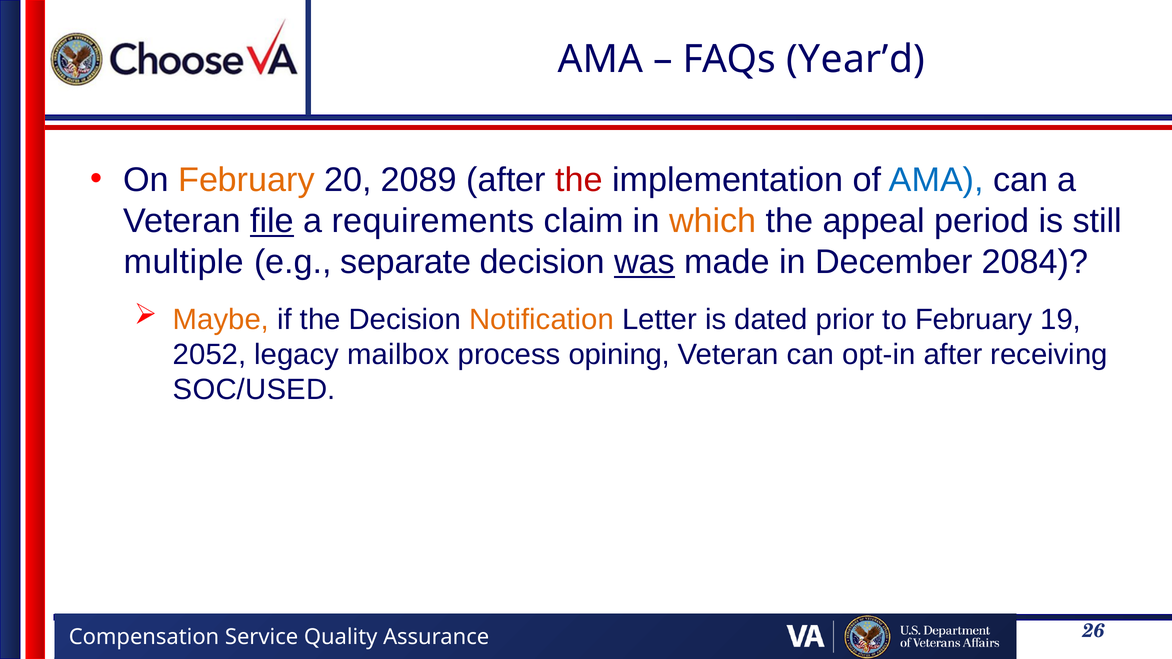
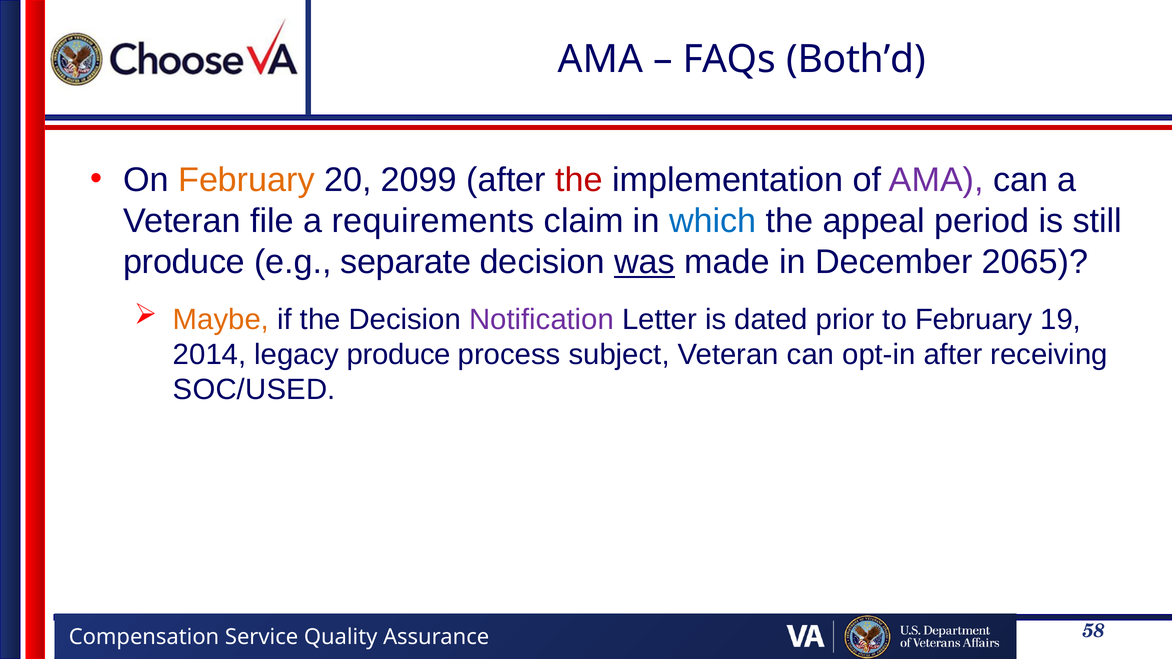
Year’d: Year’d -> Both’d
2089: 2089 -> 2099
AMA at (936, 180) colour: blue -> purple
file underline: present -> none
which colour: orange -> blue
multiple at (184, 262): multiple -> produce
2084: 2084 -> 2065
Notification colour: orange -> purple
2052: 2052 -> 2014
legacy mailbox: mailbox -> produce
opining: opining -> subject
26: 26 -> 58
